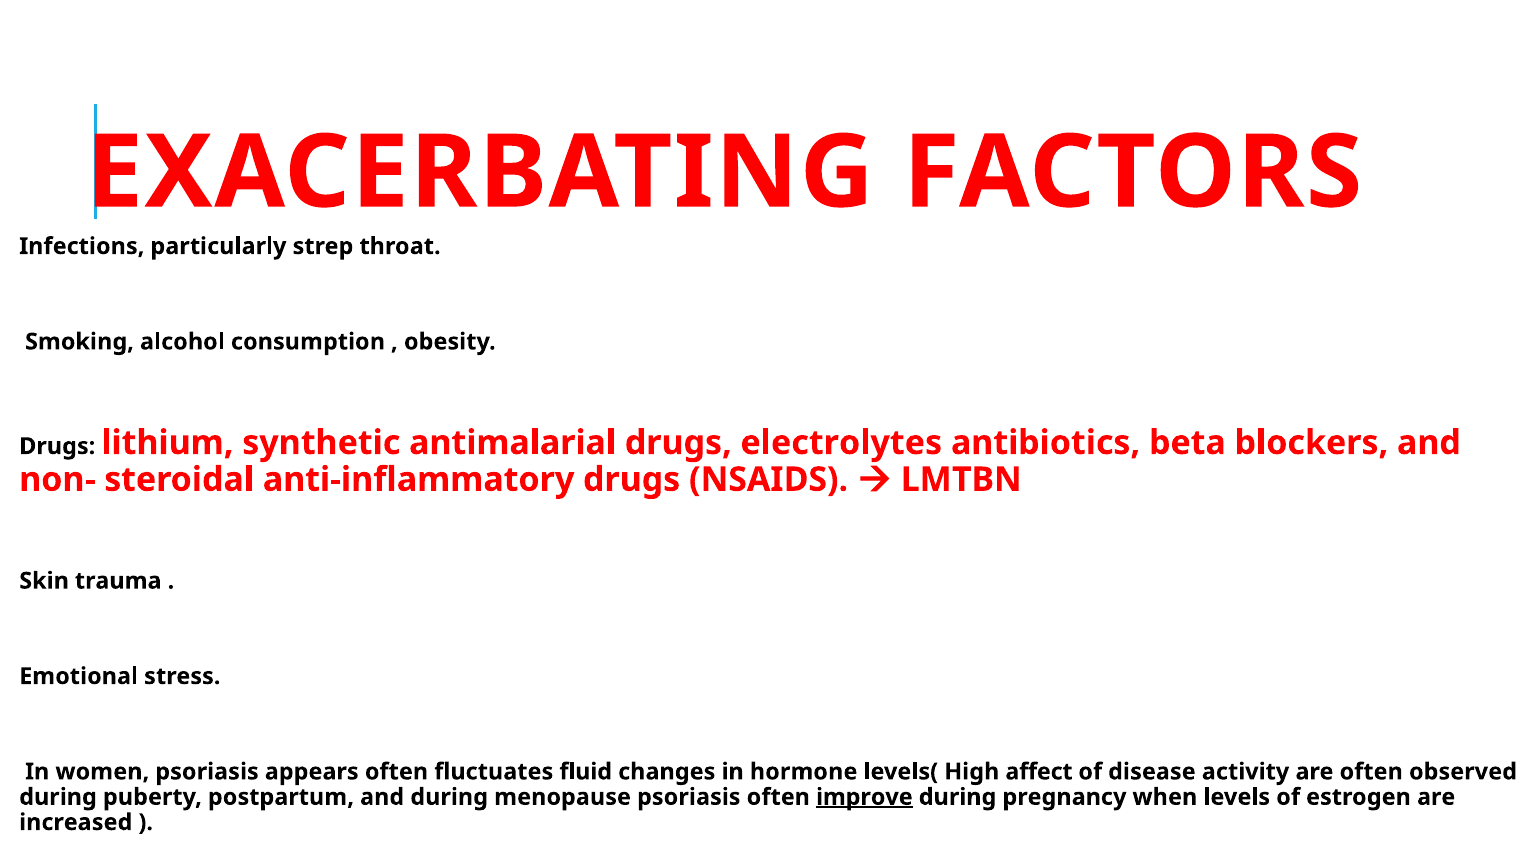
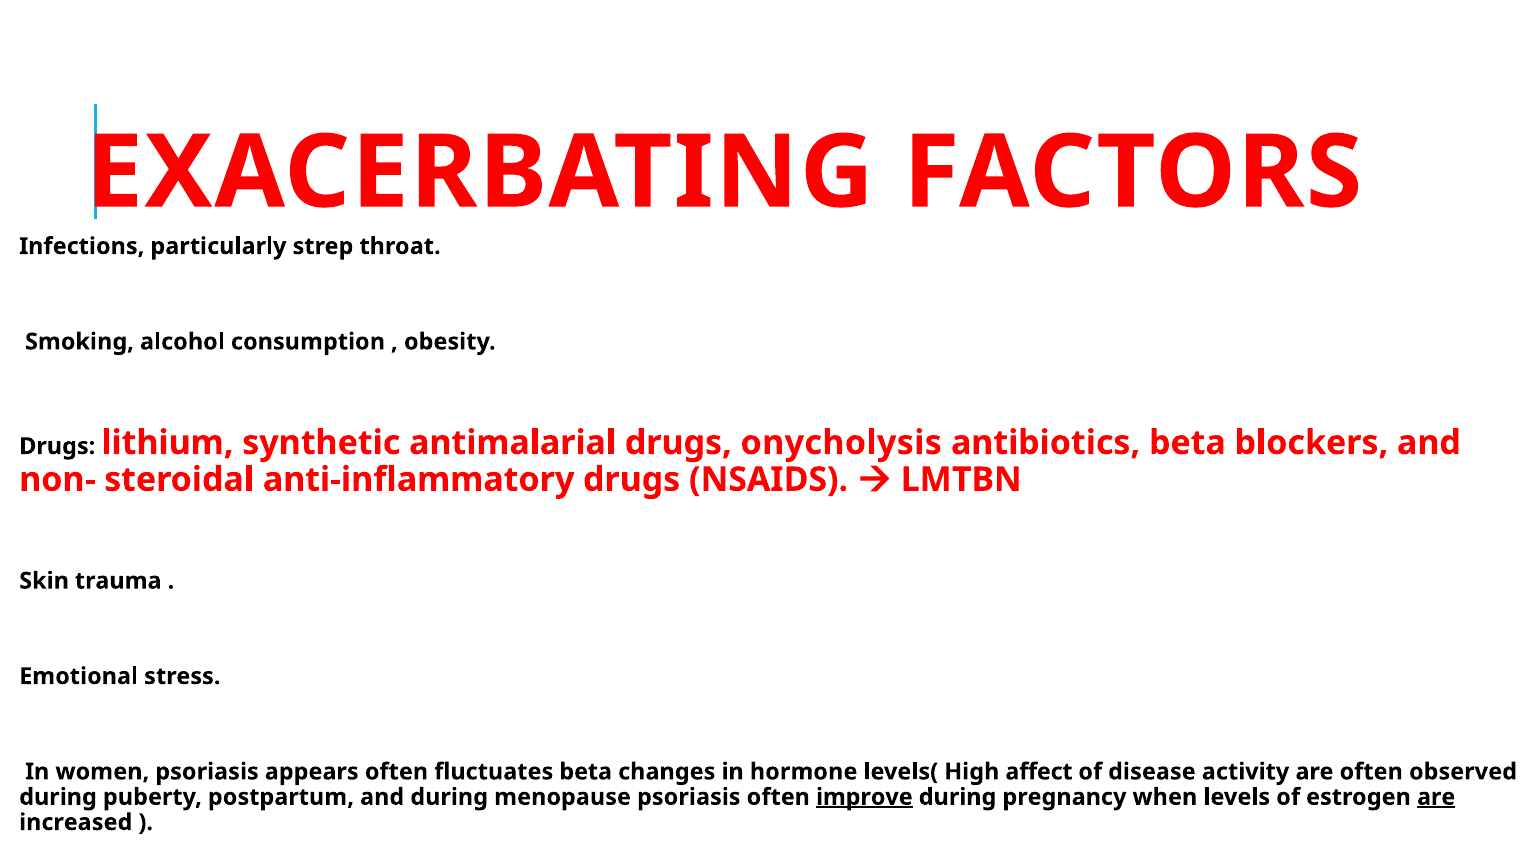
electrolytes: electrolytes -> onycholysis
fluctuates fluid: fluid -> beta
are at (1436, 797) underline: none -> present
